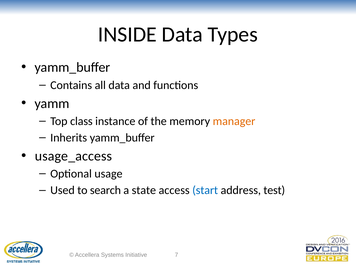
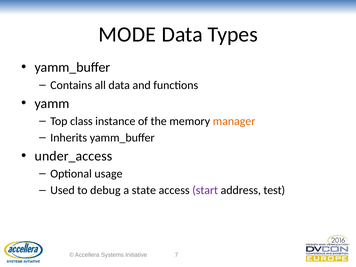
INSIDE: INSIDE -> MODE
usage_access: usage_access -> under_access
search: search -> debug
start colour: blue -> purple
